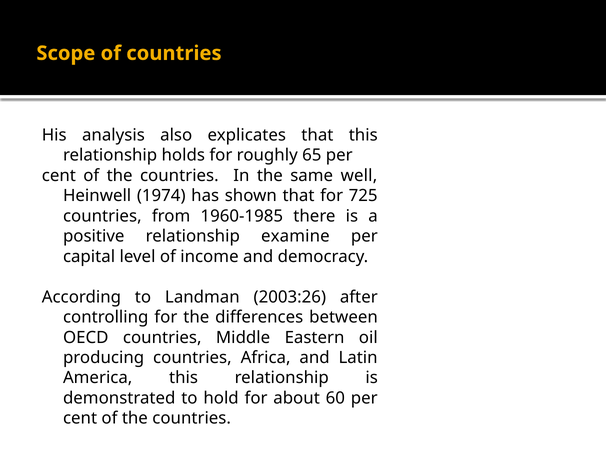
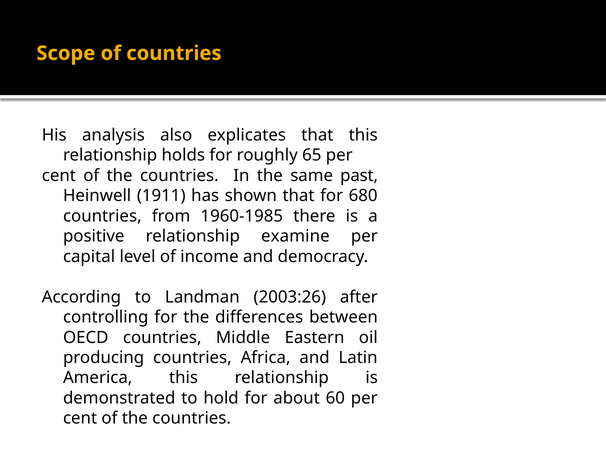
well: well -> past
1974: 1974 -> 1911
725: 725 -> 680
